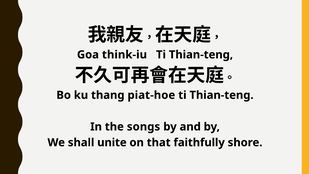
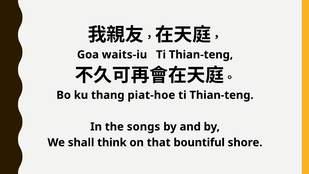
think-iu: think-iu -> waits-iu
unite: unite -> think
faithfully: faithfully -> bountiful
